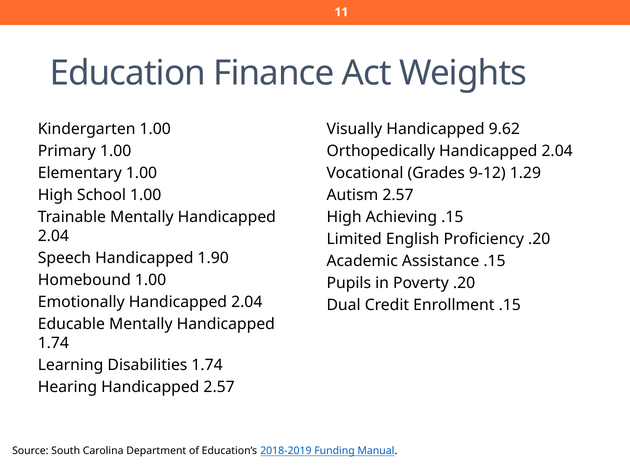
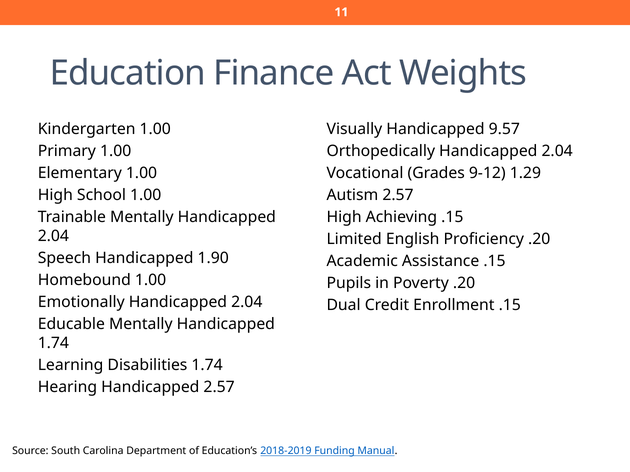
9.62: 9.62 -> 9.57
